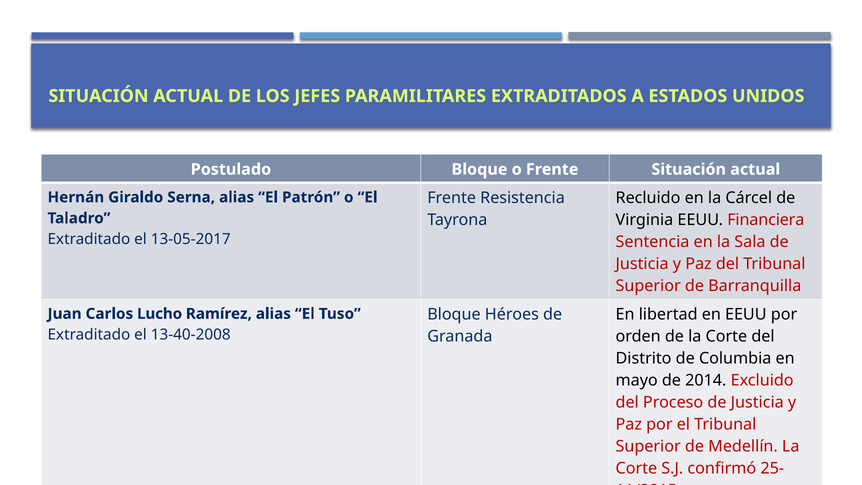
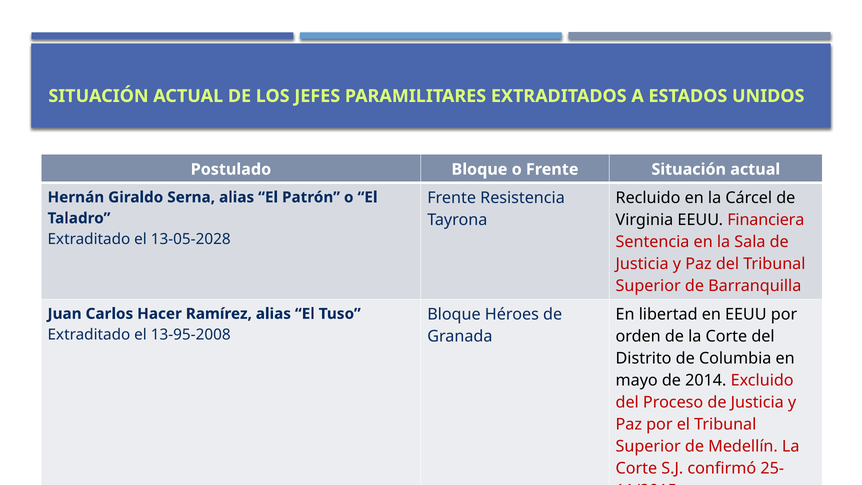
13-05-2017: 13-05-2017 -> 13-05-2028
Lucho: Lucho -> Hacer
13-40-2008: 13-40-2008 -> 13-95-2008
